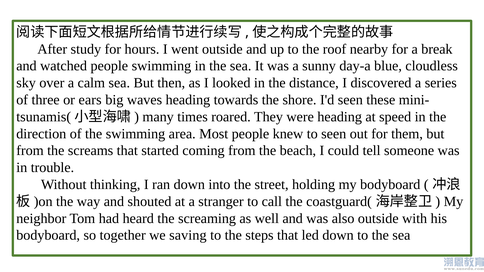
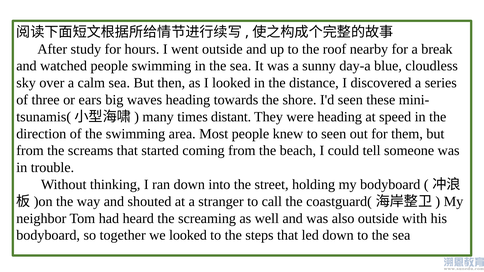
roared: roared -> distant
we saving: saving -> looked
